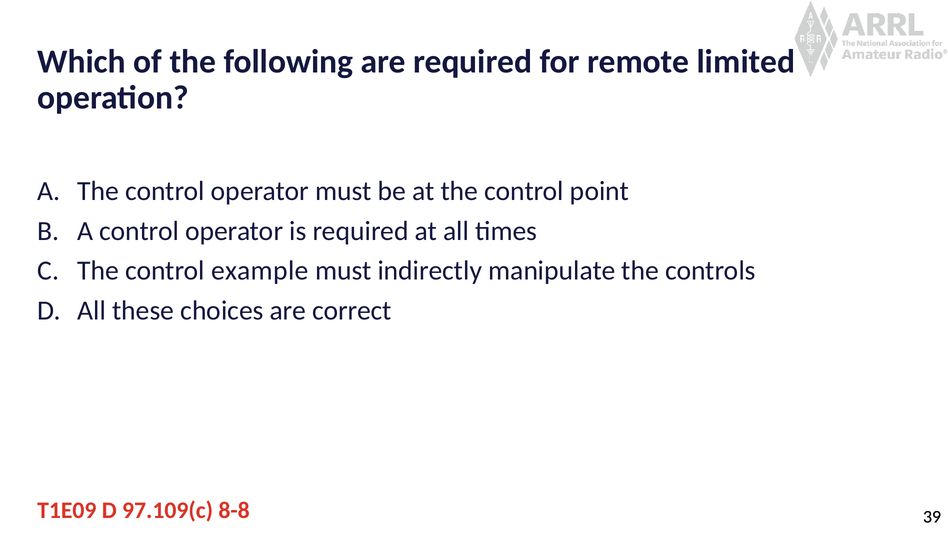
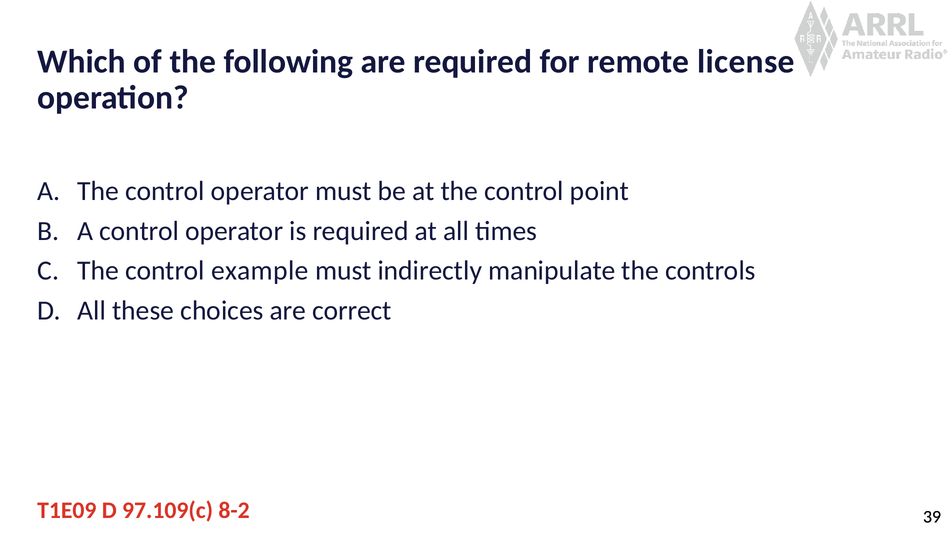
limited: limited -> license
8-8: 8-8 -> 8-2
